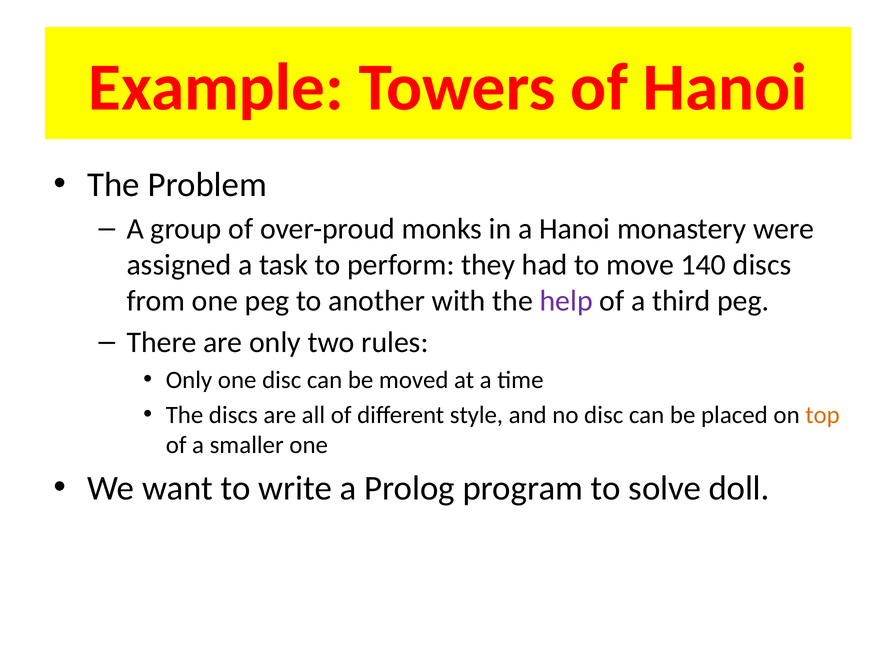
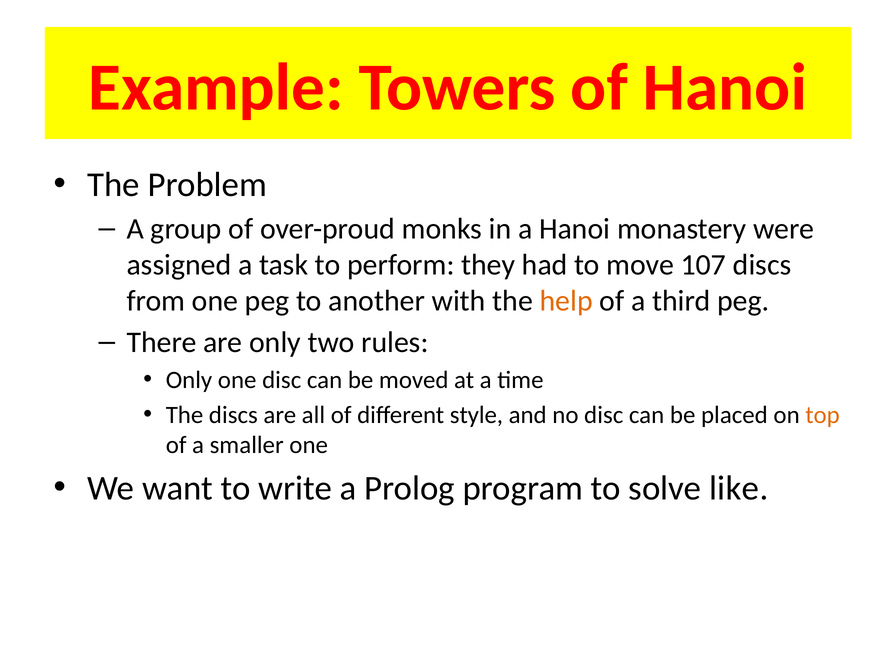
140: 140 -> 107
help colour: purple -> orange
doll: doll -> like
